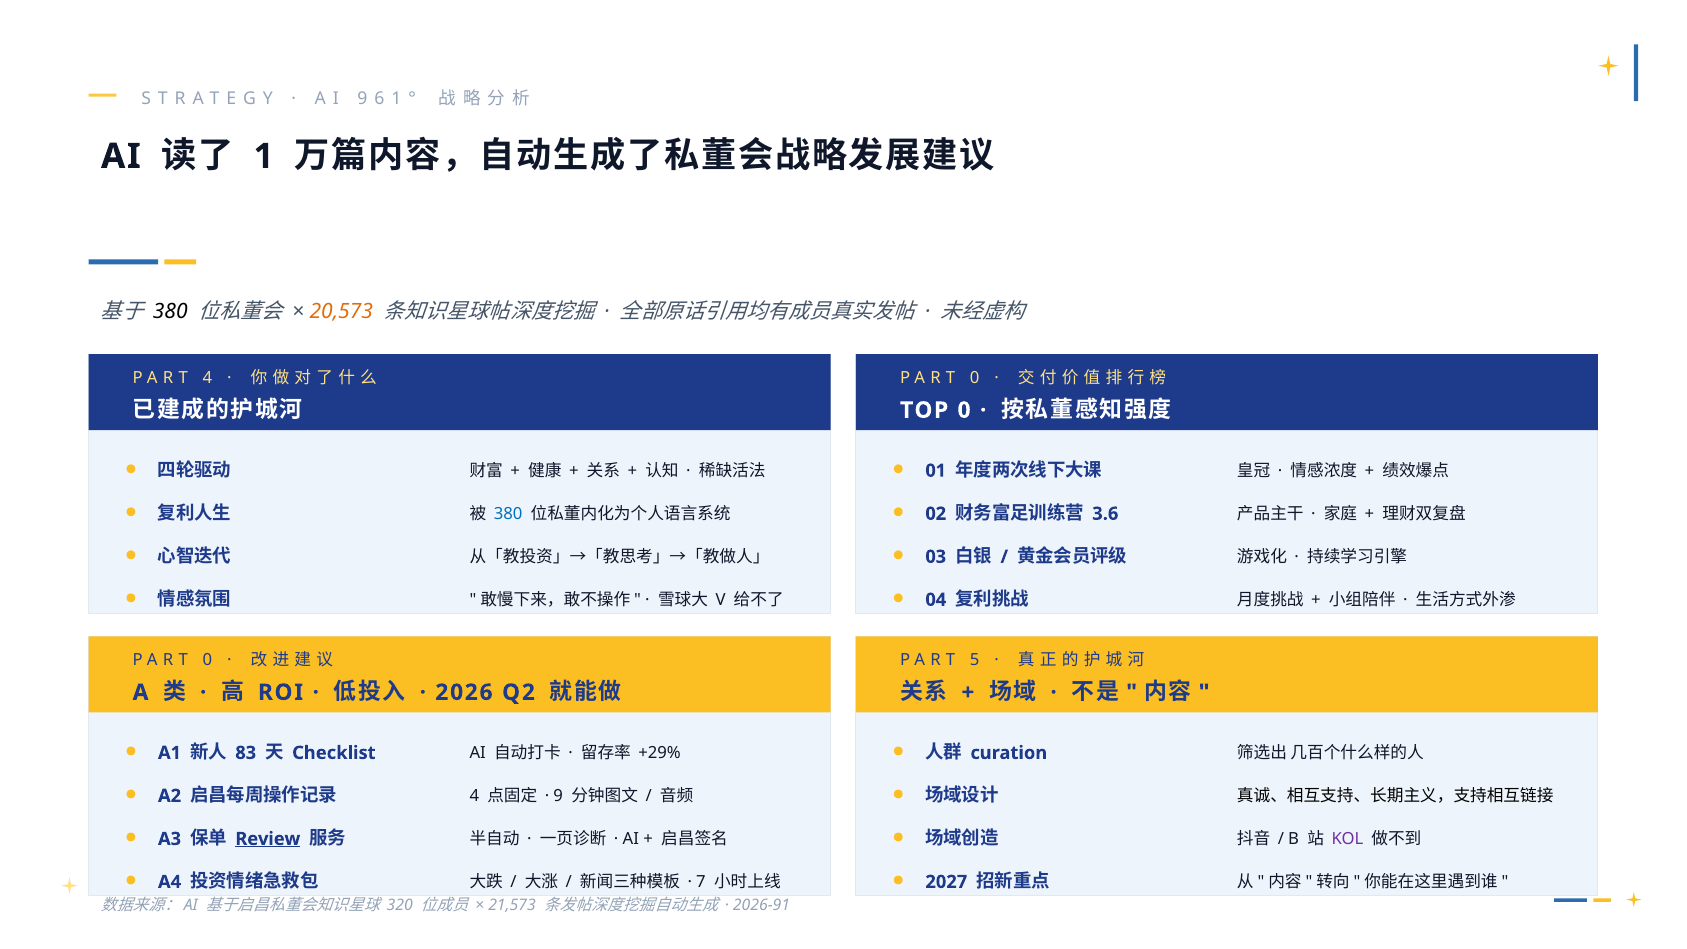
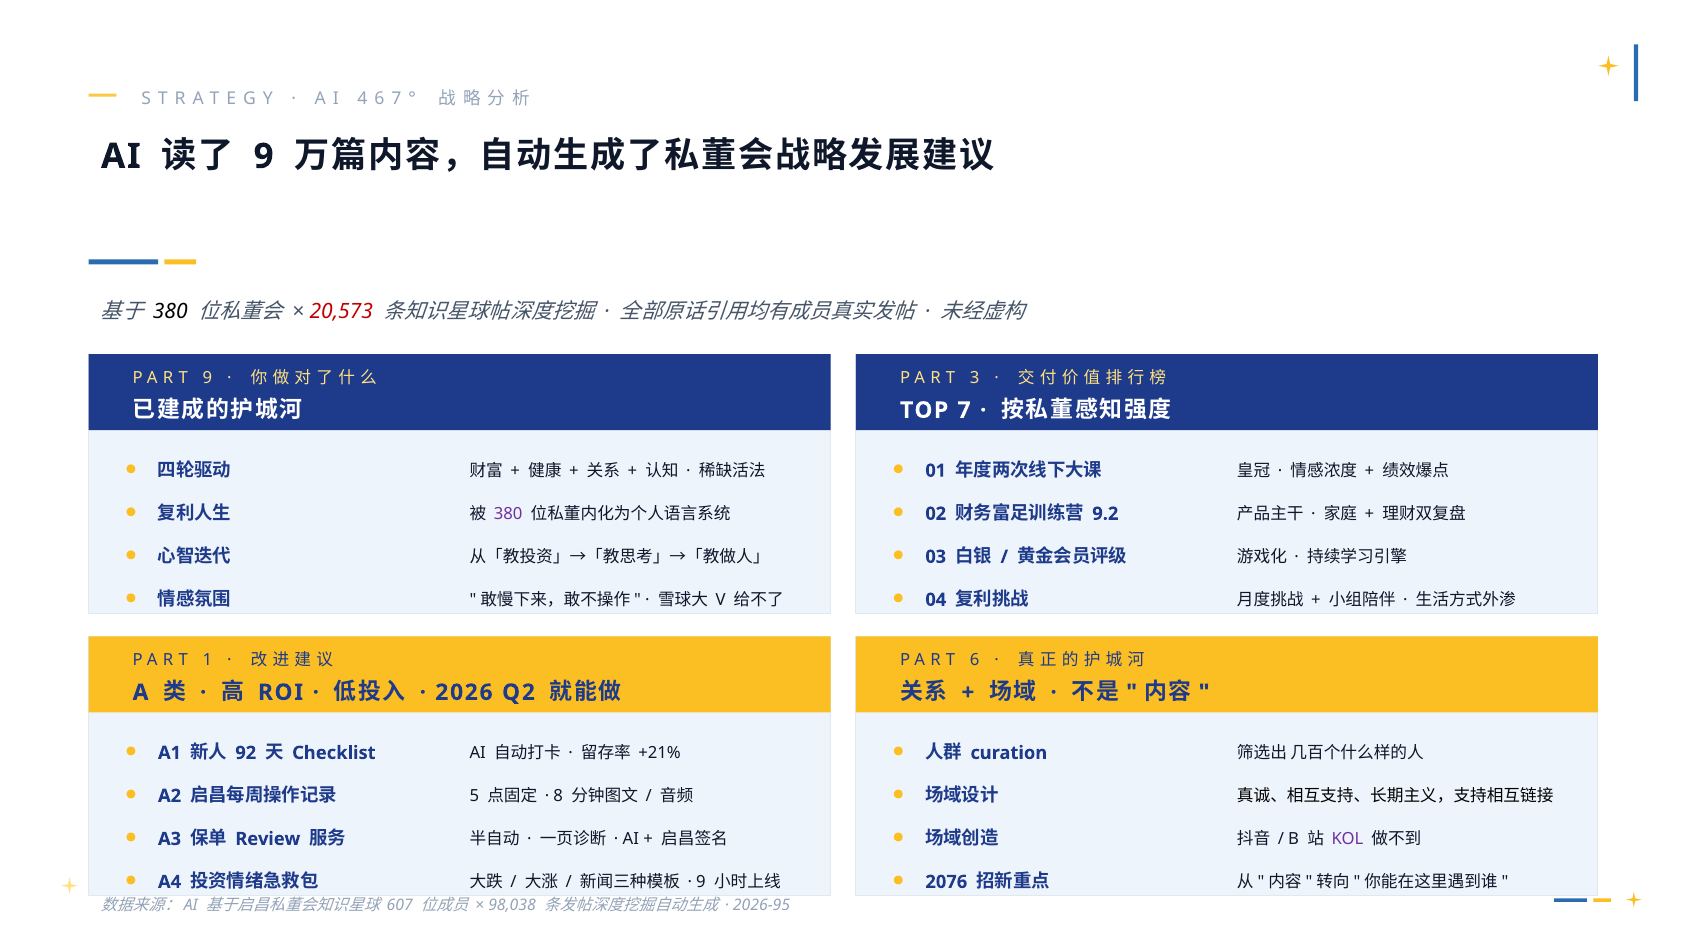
9 at (362, 99): 9 -> 4
1 at (396, 99): 1 -> 7
1 at (264, 156): 1 -> 9
20,573 colour: orange -> red
4 at (207, 378): 4 -> 9
0 at (975, 378): 0 -> 3
TOP 0: 0 -> 7
380 at (508, 514) colour: blue -> purple
3.6: 3.6 -> 9.2
0 at (207, 660): 0 -> 1
5 at (975, 660): 5 -> 6
83: 83 -> 92
+29%: +29% -> +21%
4 at (474, 796): 4 -> 5
9 at (558, 796): 9 -> 8
Review underline: present -> none
7 at (701, 882): 7 -> 9
2027: 2027 -> 2076
320: 320 -> 607
21,573: 21,573 -> 98,038
2026-91: 2026-91 -> 2026-95
